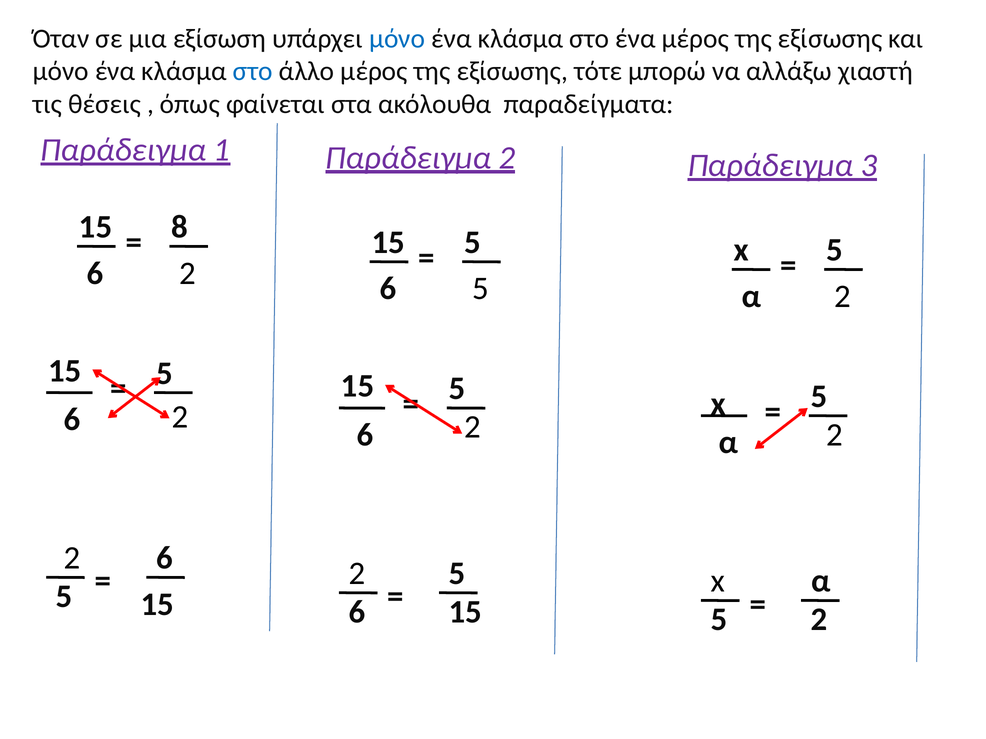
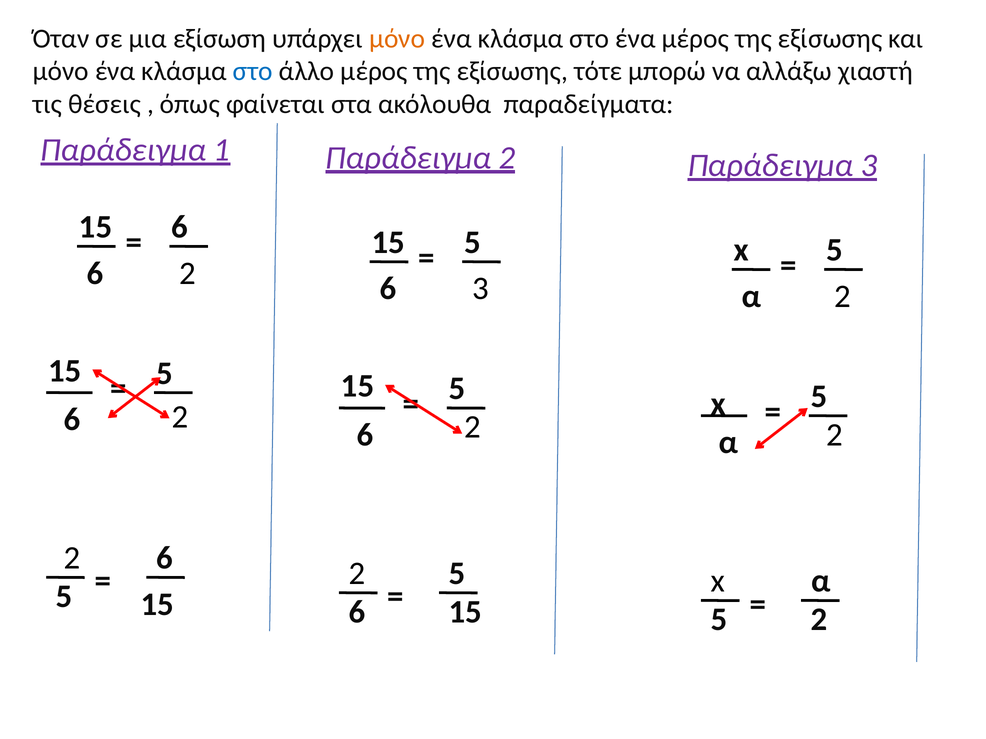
μόνο at (397, 39) colour: blue -> orange
8 at (180, 227): 8 -> 6
5 at (480, 289): 5 -> 3
